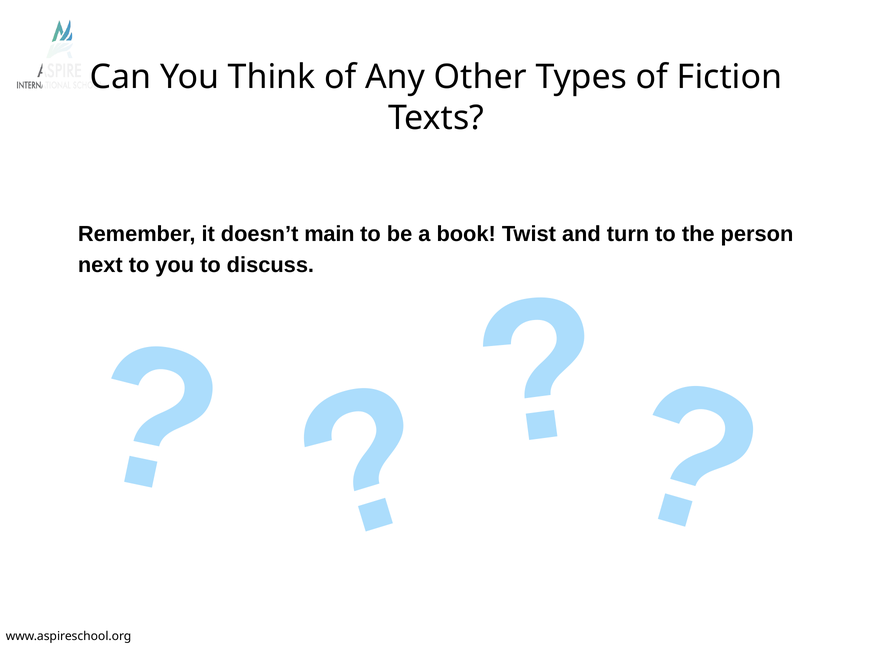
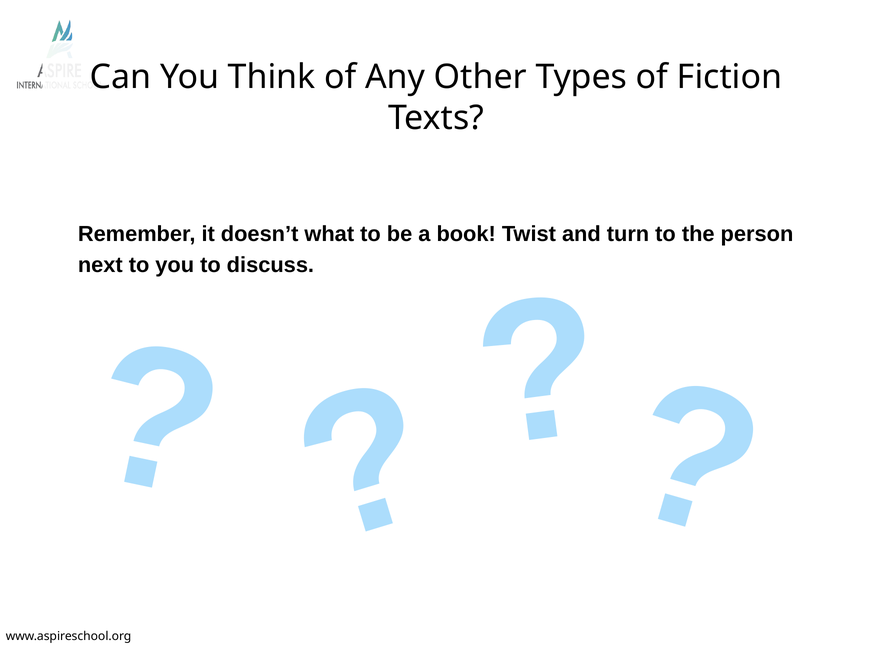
main: main -> what
